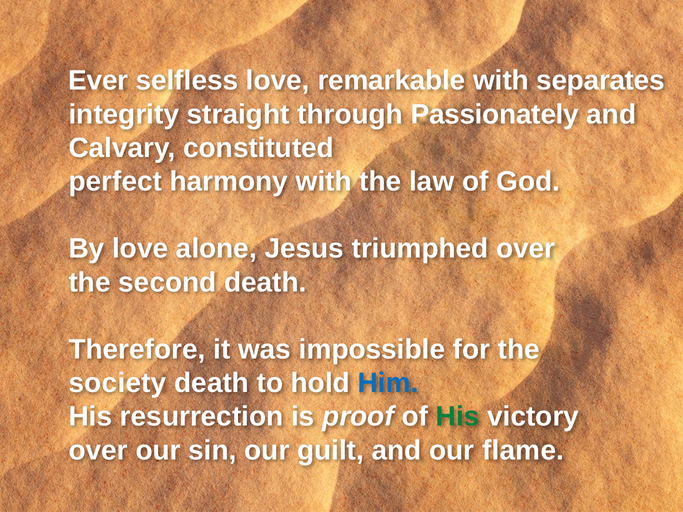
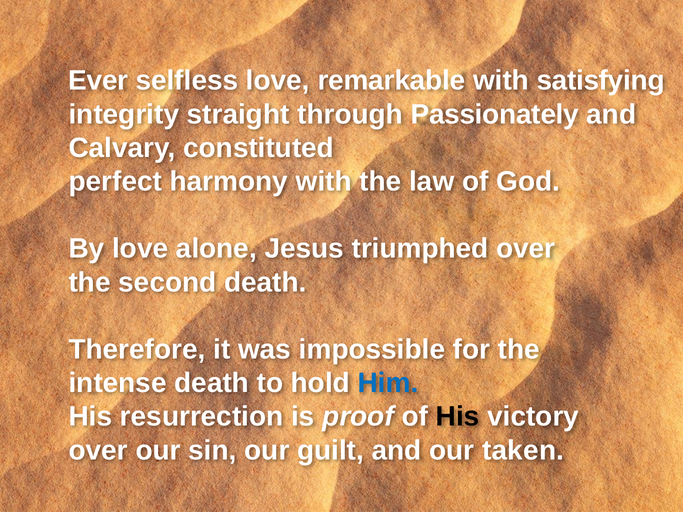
separates: separates -> satisfying
society: society -> intense
His at (458, 417) colour: green -> black
flame: flame -> taken
